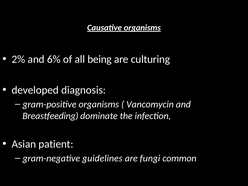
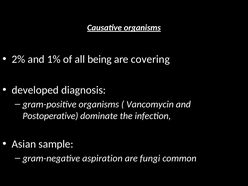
6%: 6% -> 1%
culturing: culturing -> covering
Breastfeeding: Breastfeeding -> Postoperative
patient: patient -> sample
guidelines: guidelines -> aspiration
